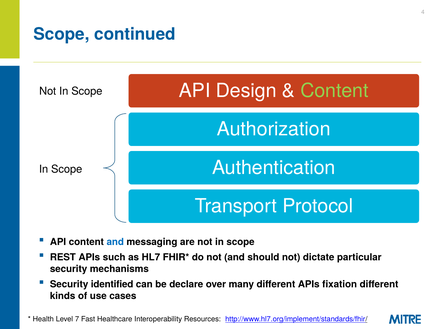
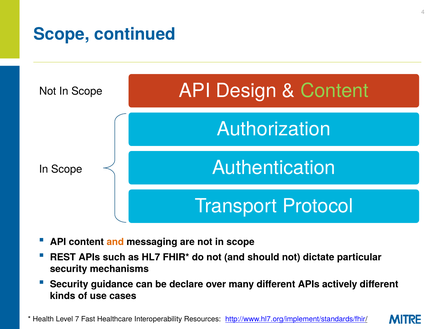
and at (115, 242) colour: blue -> orange
identified: identified -> guidance
fixation: fixation -> actively
